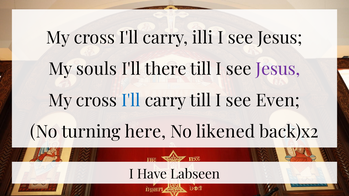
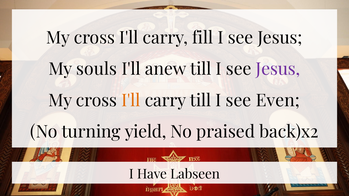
illi: illi -> fill
there: there -> anew
I'll at (131, 101) colour: blue -> orange
here: here -> yield
likened: likened -> praised
